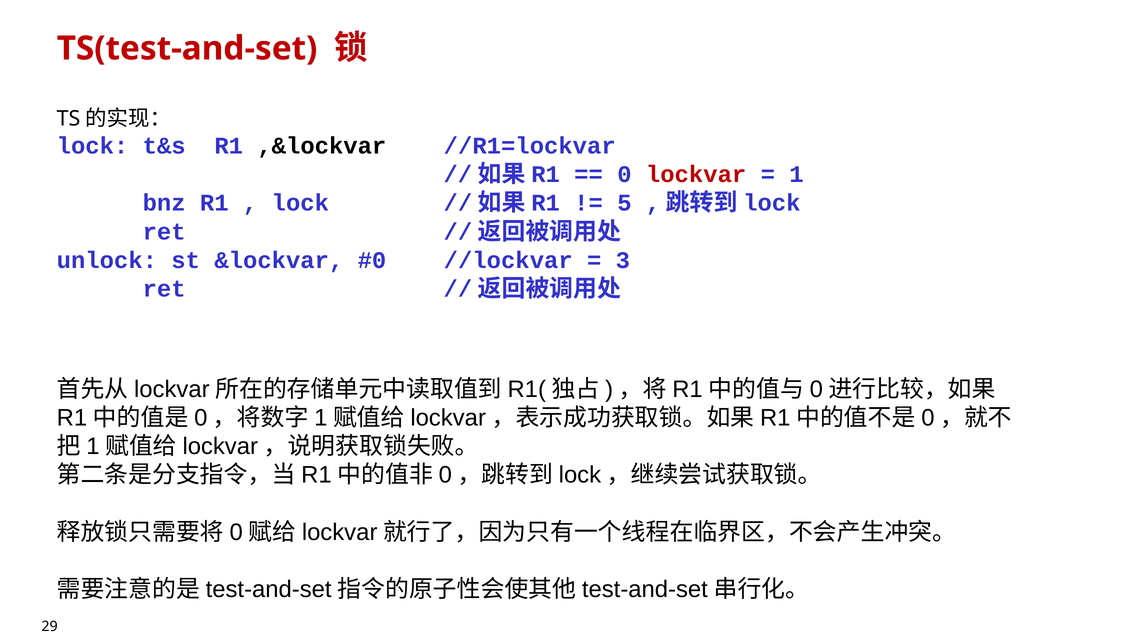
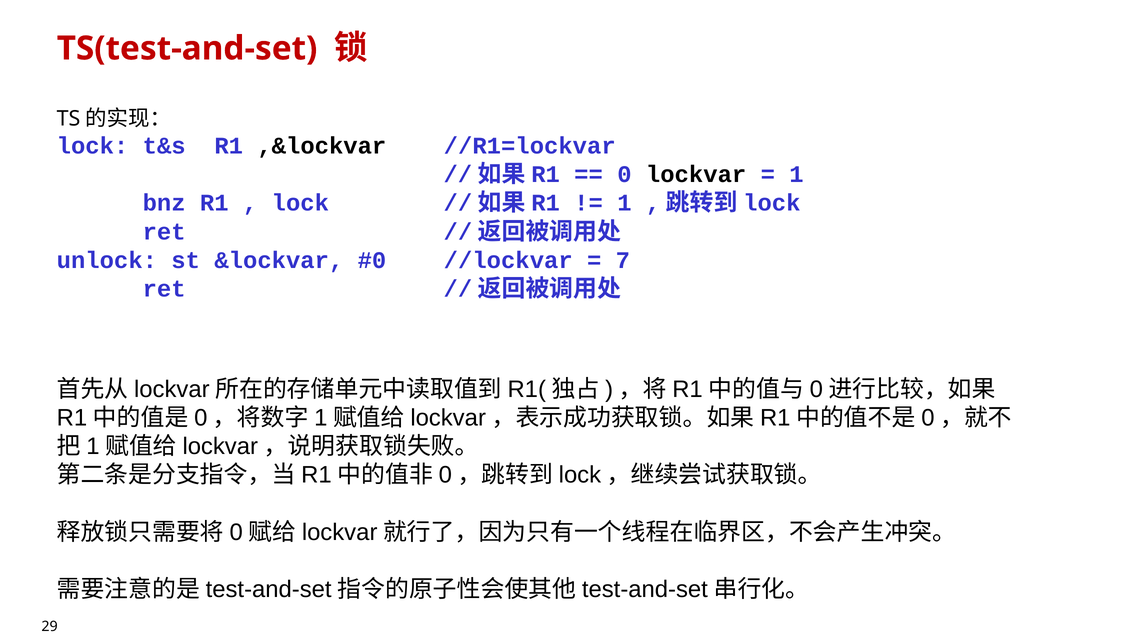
lockvar colour: red -> black
5 at (624, 203): 5 -> 1
3: 3 -> 7
